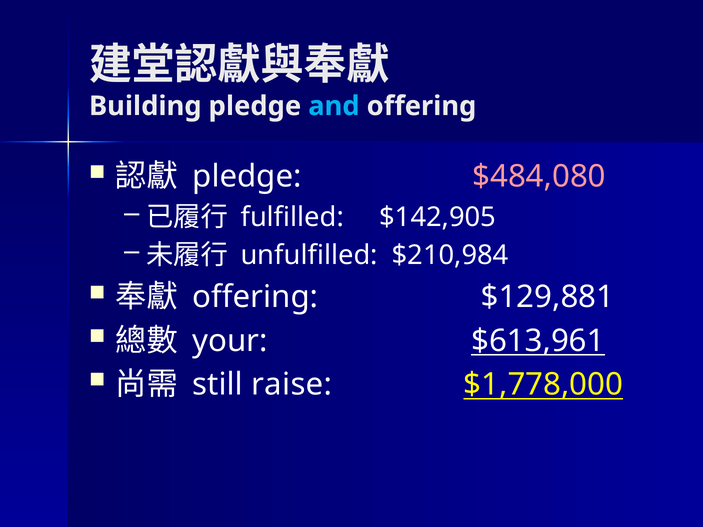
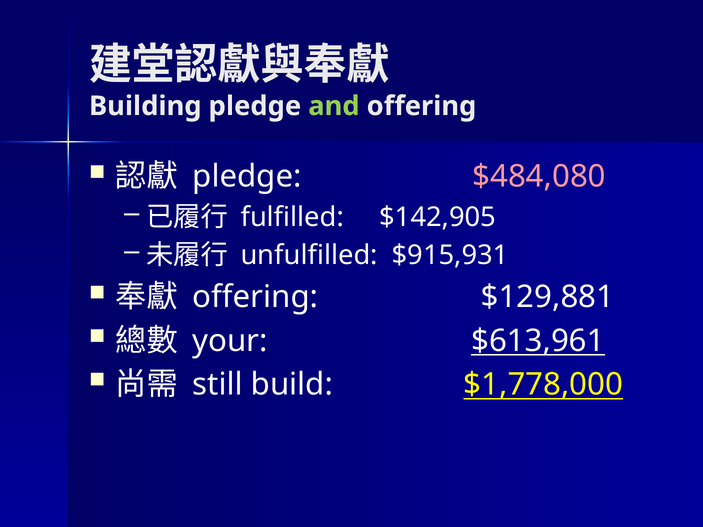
and colour: light blue -> light green
$210,984: $210,984 -> $915,931
raise: raise -> build
